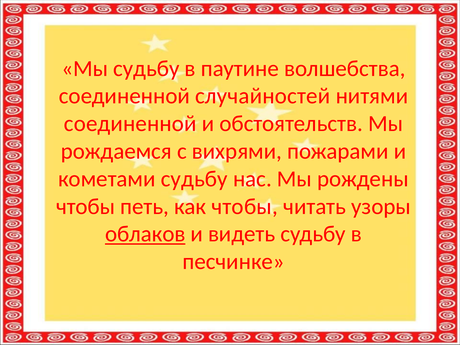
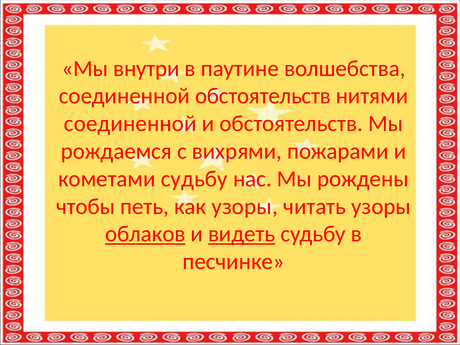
Мы судьбу: судьбу -> внутри
соединенной случайностей: случайностей -> обстоятельств
как чтобы: чтобы -> узоры
видеть underline: none -> present
